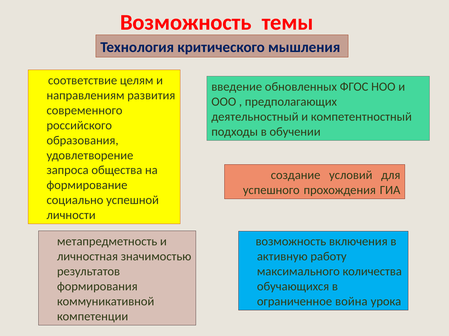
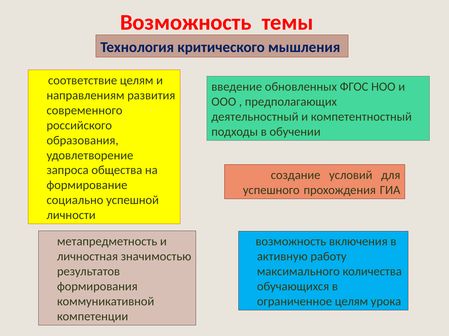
ограниченное война: война -> целям
